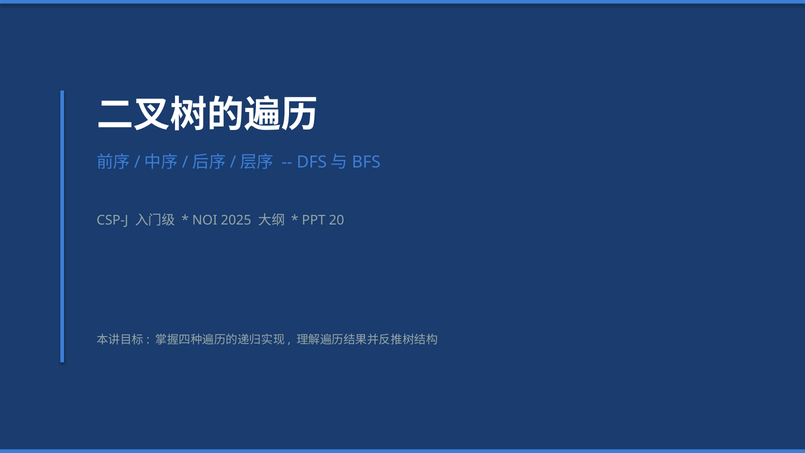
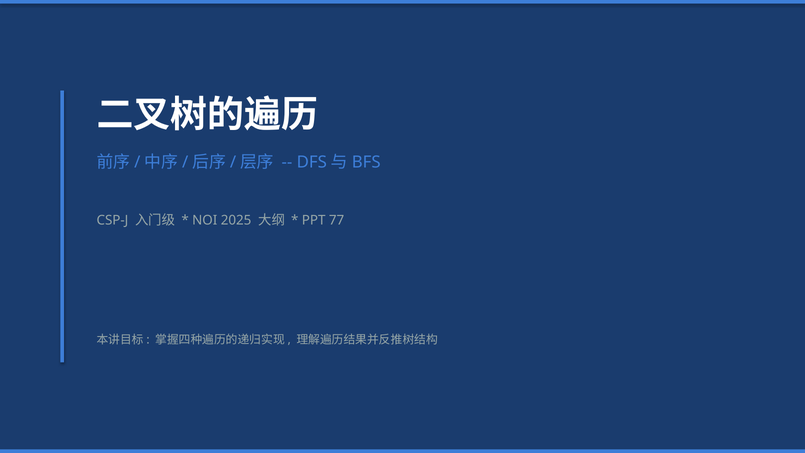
20: 20 -> 77
